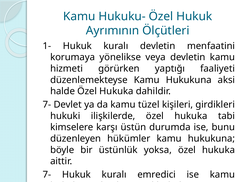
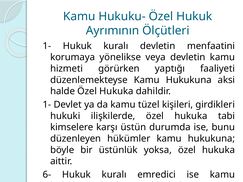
7- at (47, 105): 7- -> 1-
7- at (47, 175): 7- -> 6-
